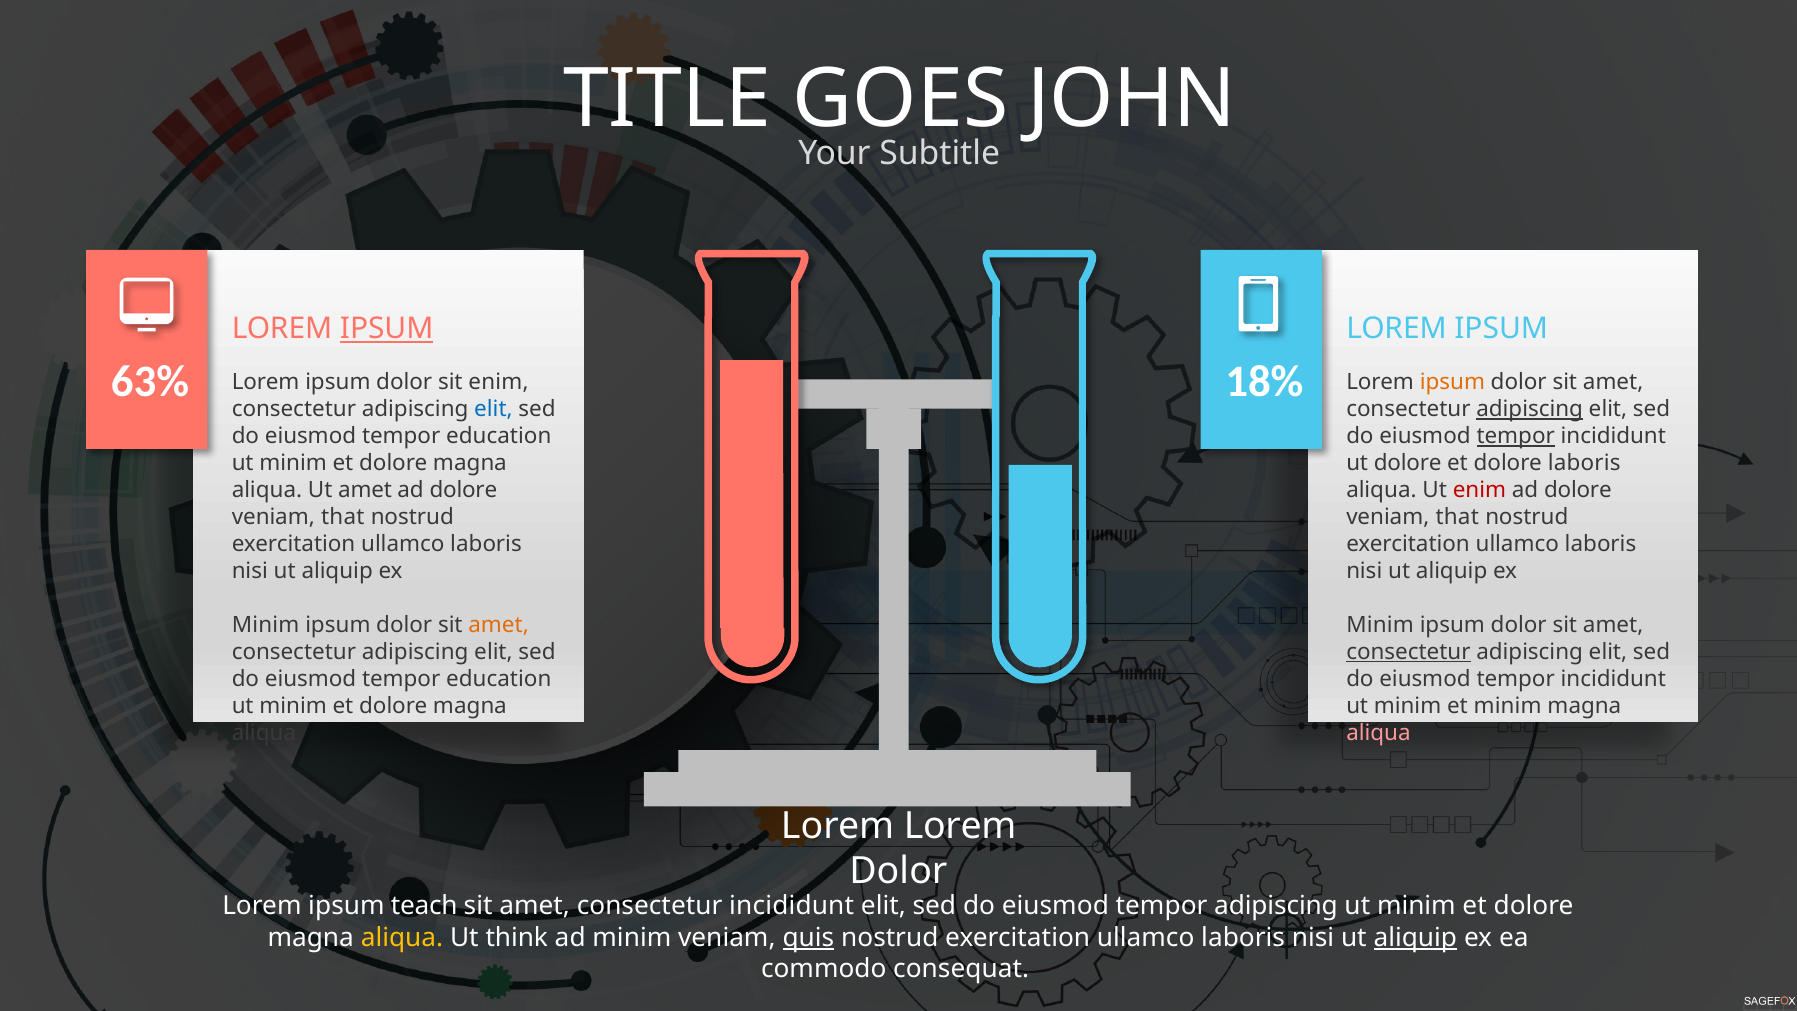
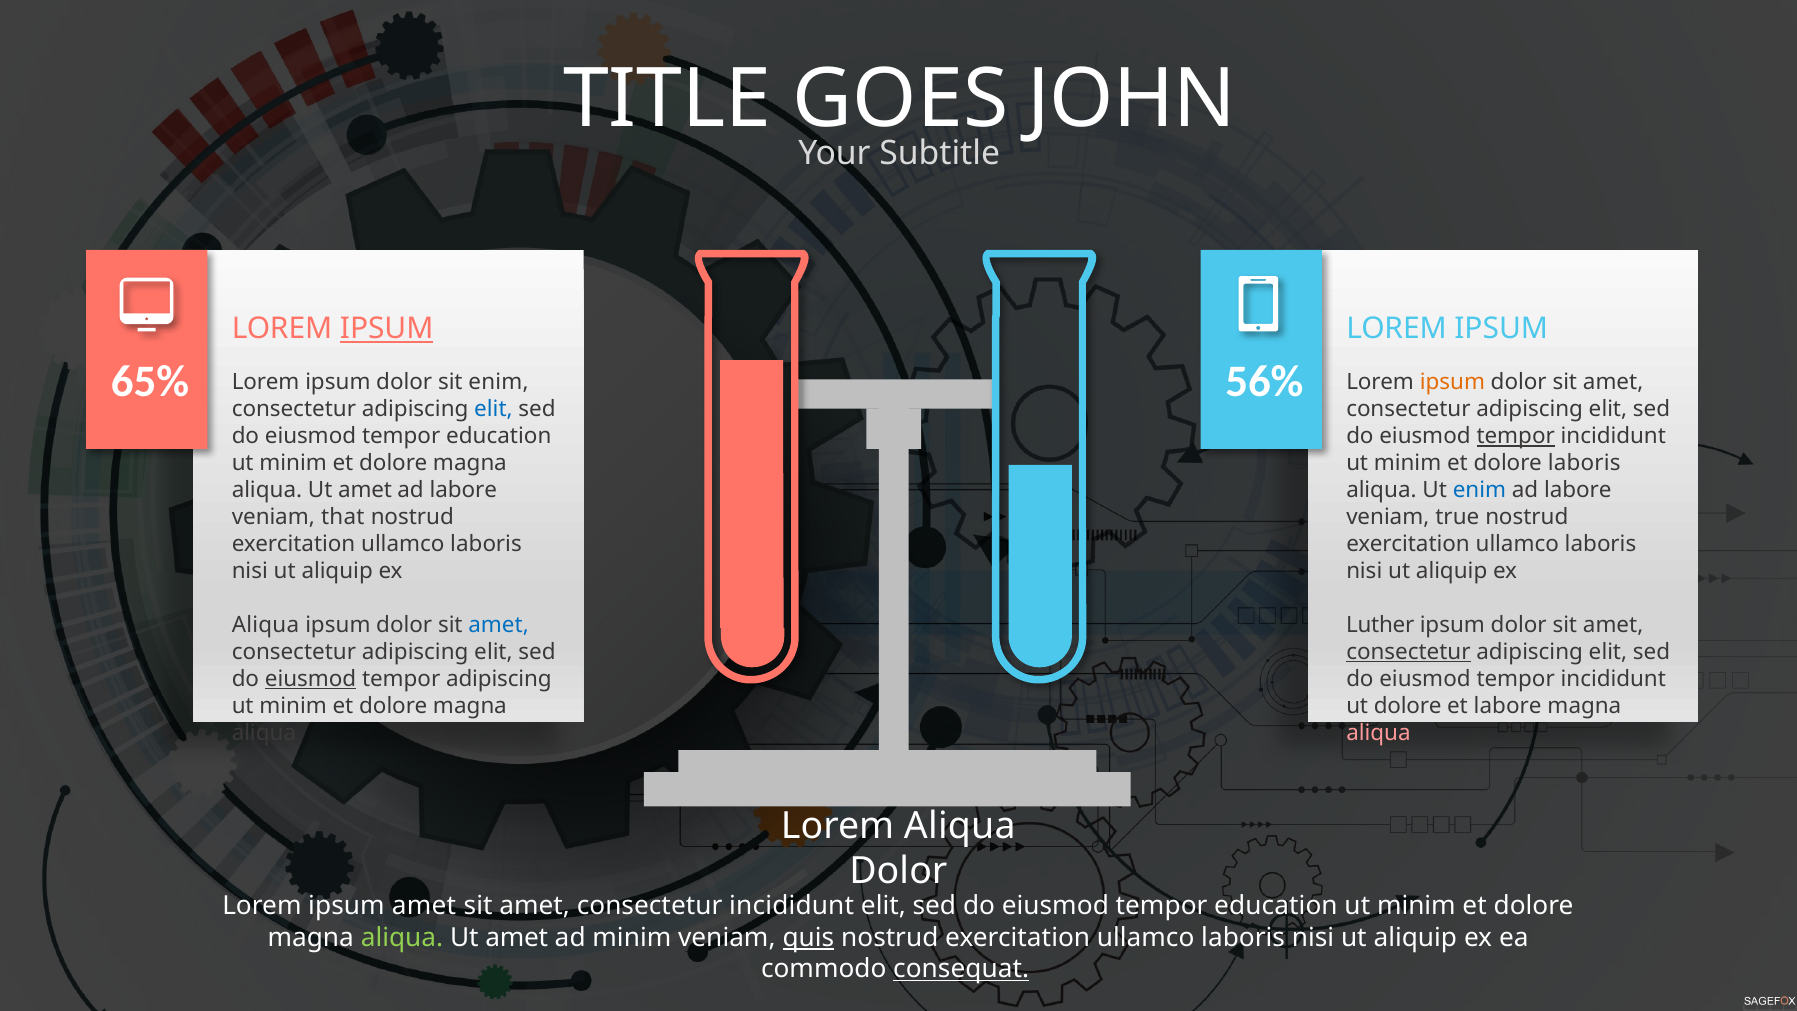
63%: 63% -> 65%
18%: 18% -> 56%
adipiscing at (1530, 409) underline: present -> none
dolore at (1408, 463): dolore -> minim
dolore at (463, 490): dolore -> labore
enim at (1479, 490) colour: red -> blue
dolore at (1578, 490): dolore -> labore
that at (1457, 517): that -> true
Minim at (266, 625): Minim -> Aliqua
amet at (499, 625) colour: orange -> blue
Minim at (1380, 625): Minim -> Luther
eiusmod at (311, 679) underline: none -> present
education at (499, 679): education -> adipiscing
minim at (1408, 706): minim -> dolore
et minim: minim -> labore
Lorem Lorem: Lorem -> Aliqua
ipsum teach: teach -> amet
adipiscing at (1276, 906): adipiscing -> education
aliqua at (402, 937) colour: yellow -> light green
think at (517, 937): think -> amet
aliquip at (1415, 937) underline: present -> none
consequat underline: none -> present
